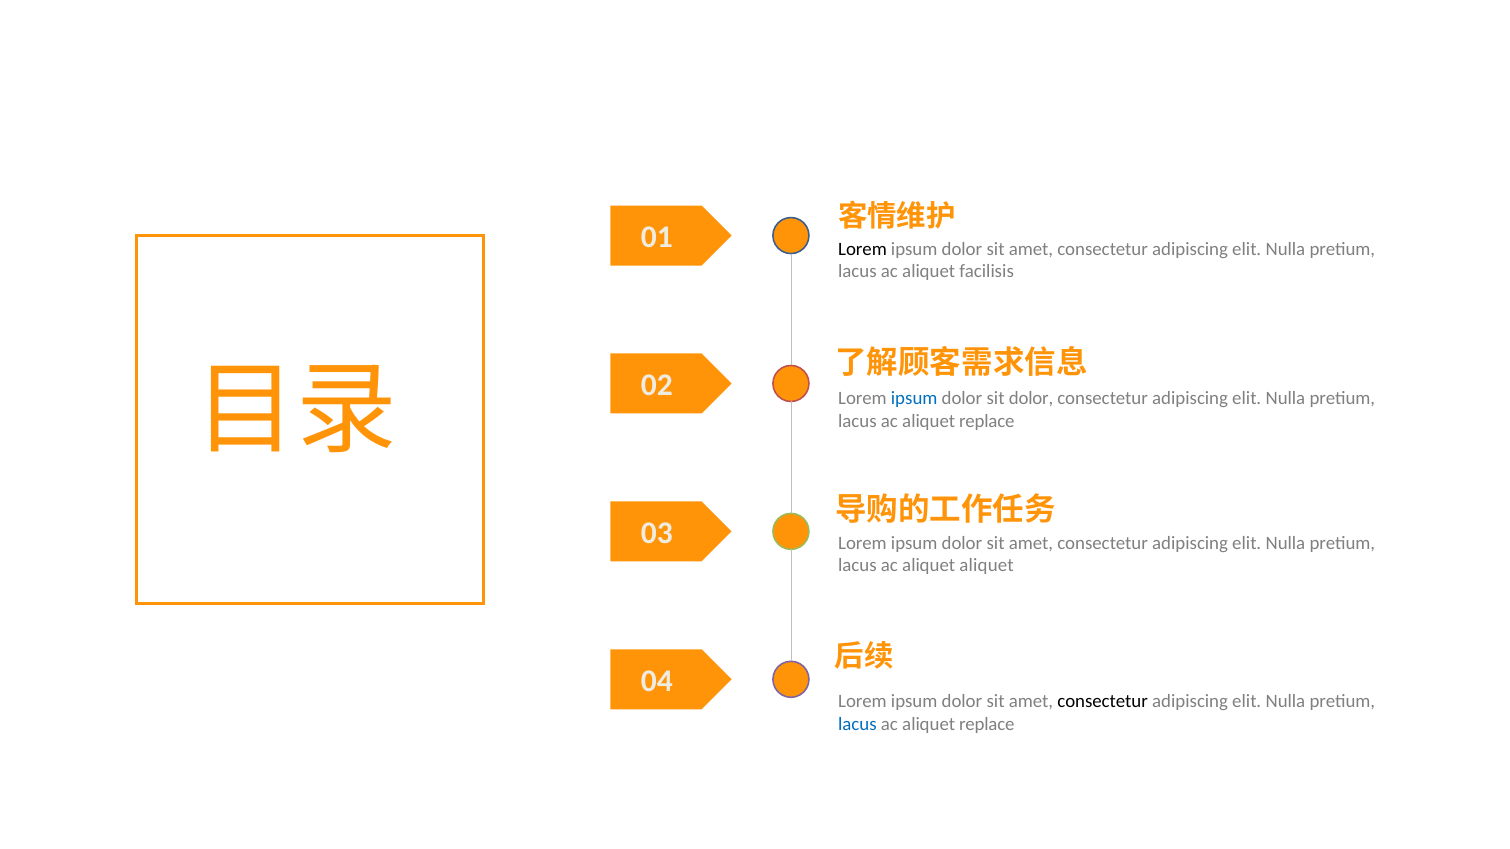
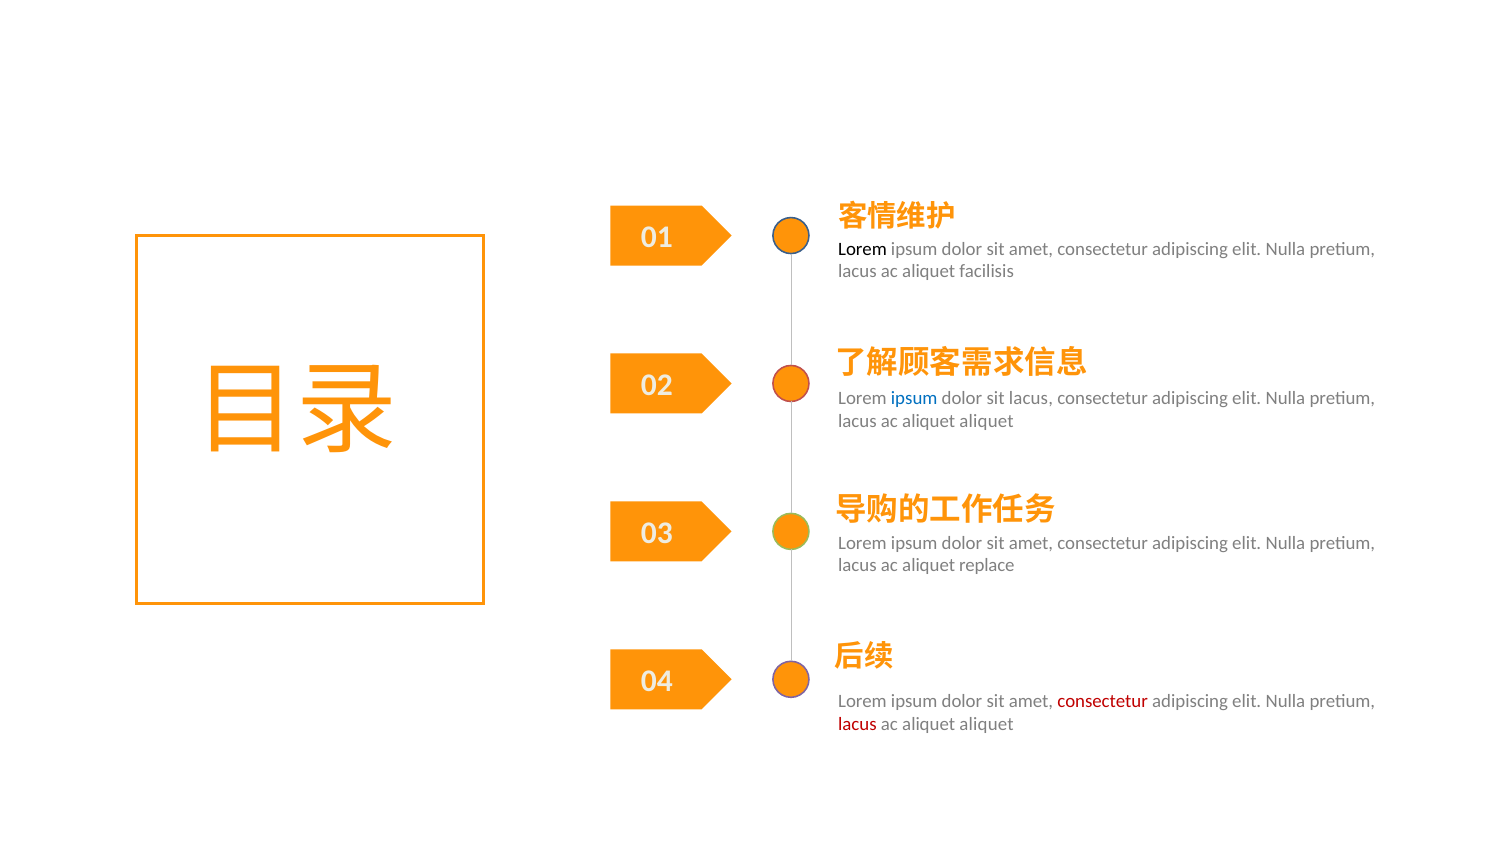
sit dolor: dolor -> lacus
replace at (987, 421): replace -> aliquet
aliquet aliquet: aliquet -> replace
consectetur at (1103, 701) colour: black -> red
lacus at (857, 724) colour: blue -> red
replace at (987, 724): replace -> aliquet
